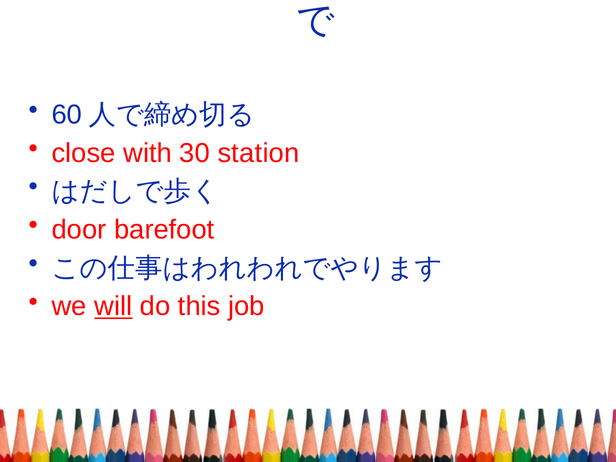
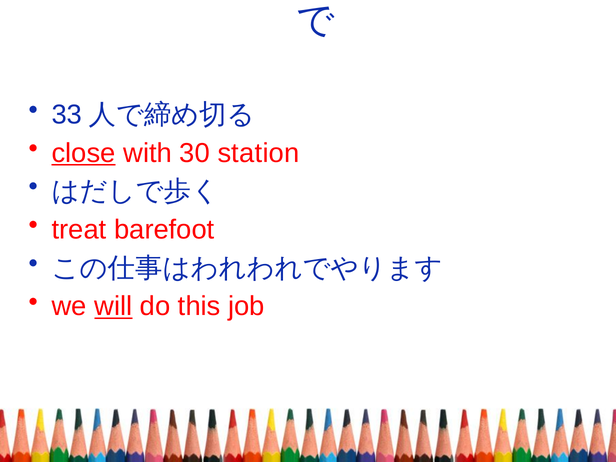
60: 60 -> 33
close underline: none -> present
door: door -> treat
